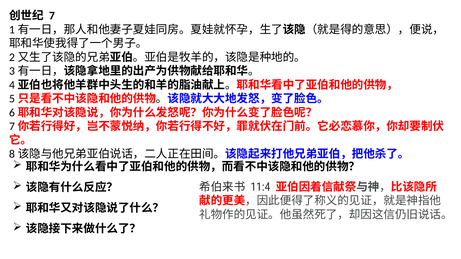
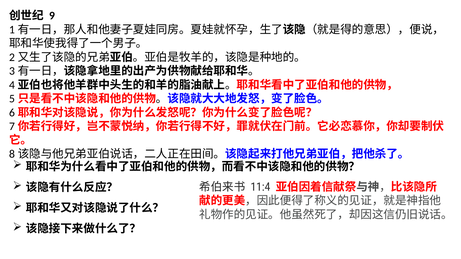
7: 7 -> 9
